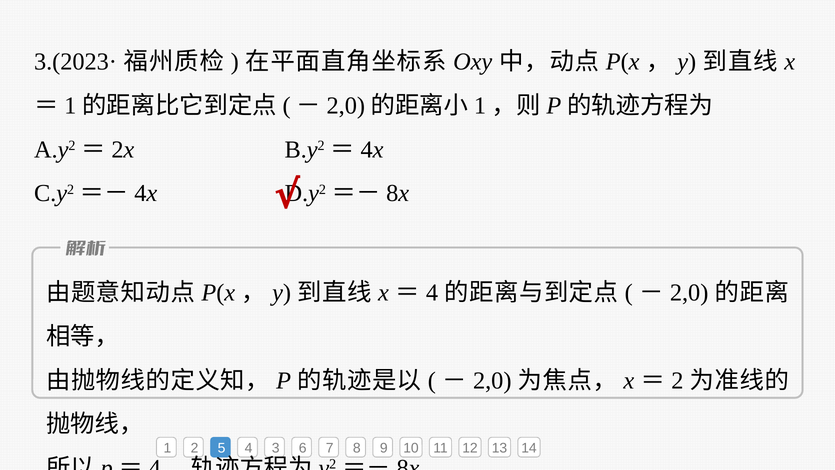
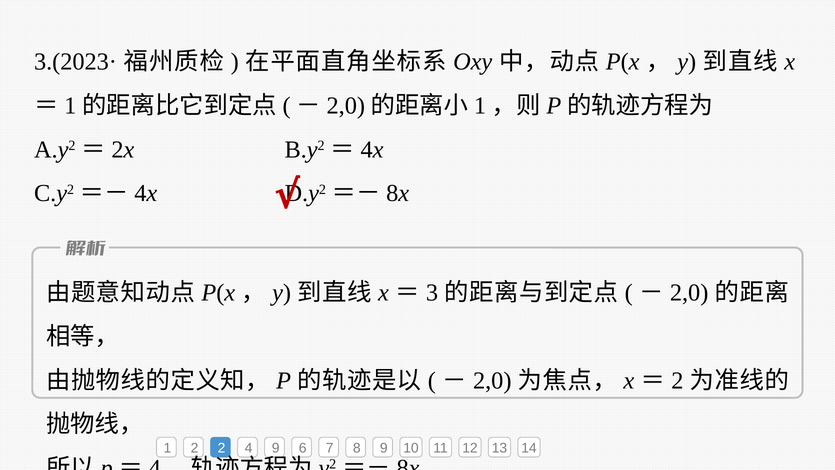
4 at (432, 292): 4 -> 3
2 5: 5 -> 2
4 3: 3 -> 9
